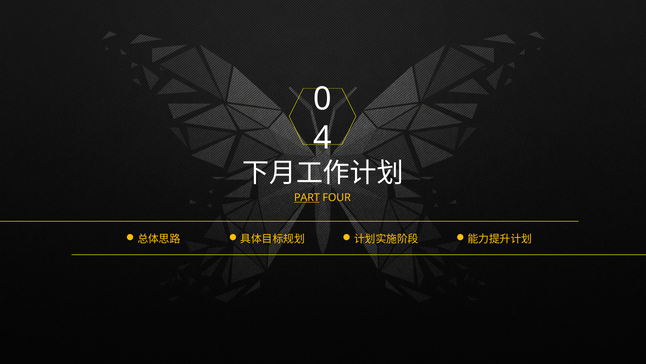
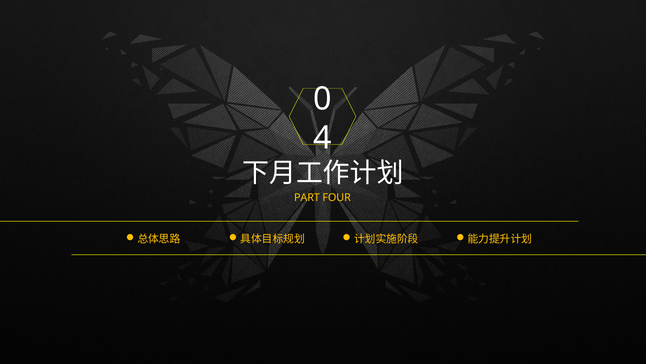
PART underline: present -> none
